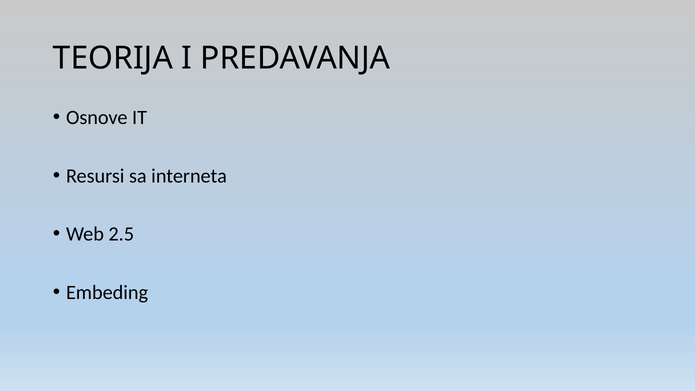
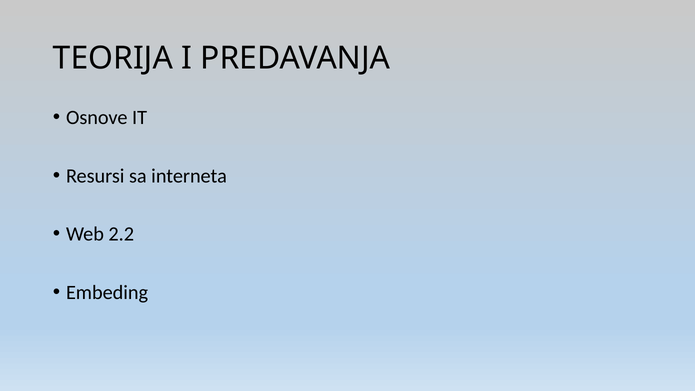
2.5: 2.5 -> 2.2
